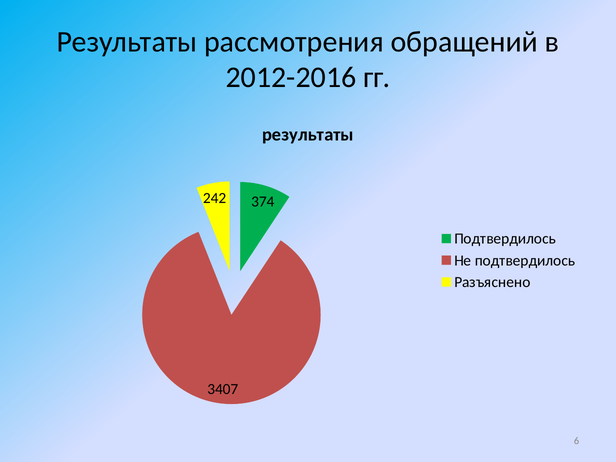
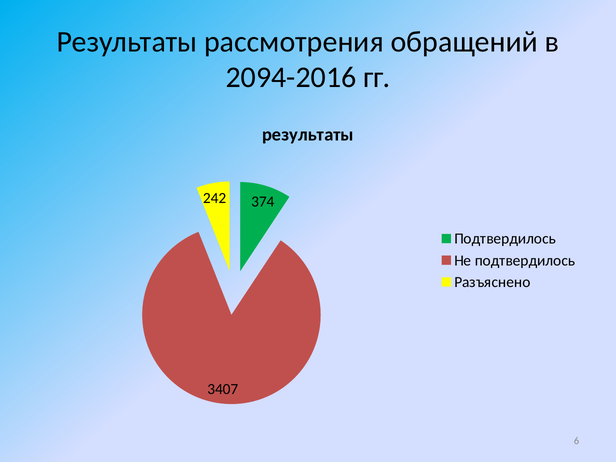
2012-2016: 2012-2016 -> 2094-2016
